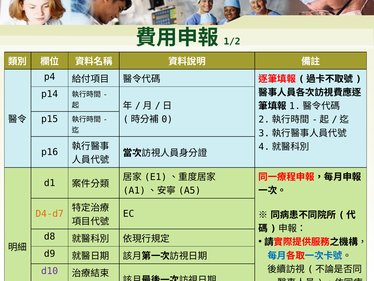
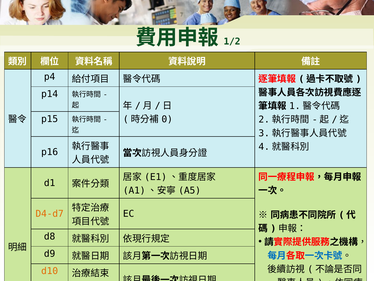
d10 colour: purple -> orange
